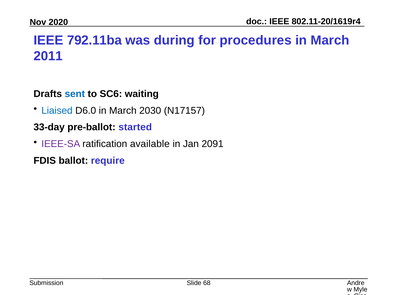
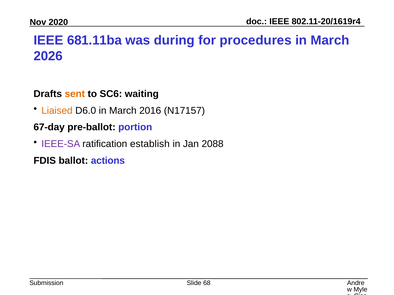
792.11ba: 792.11ba -> 681.11ba
2011: 2011 -> 2026
sent colour: blue -> orange
Liaised colour: blue -> orange
2030: 2030 -> 2016
33-day: 33-day -> 67-day
started: started -> portion
available: available -> establish
2091: 2091 -> 2088
require: require -> actions
